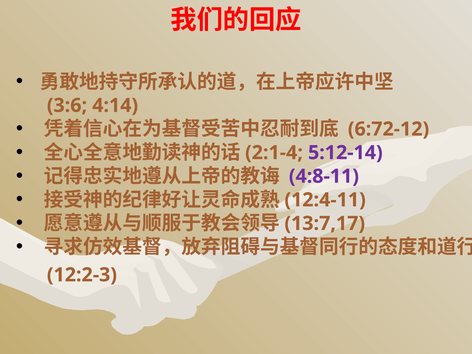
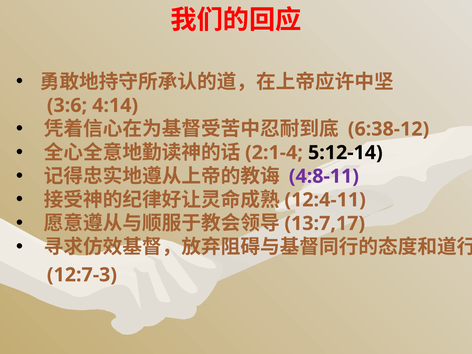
6:72-12: 6:72-12 -> 6:38-12
5:12-14 colour: purple -> black
12:2-3: 12:2-3 -> 12:7-3
